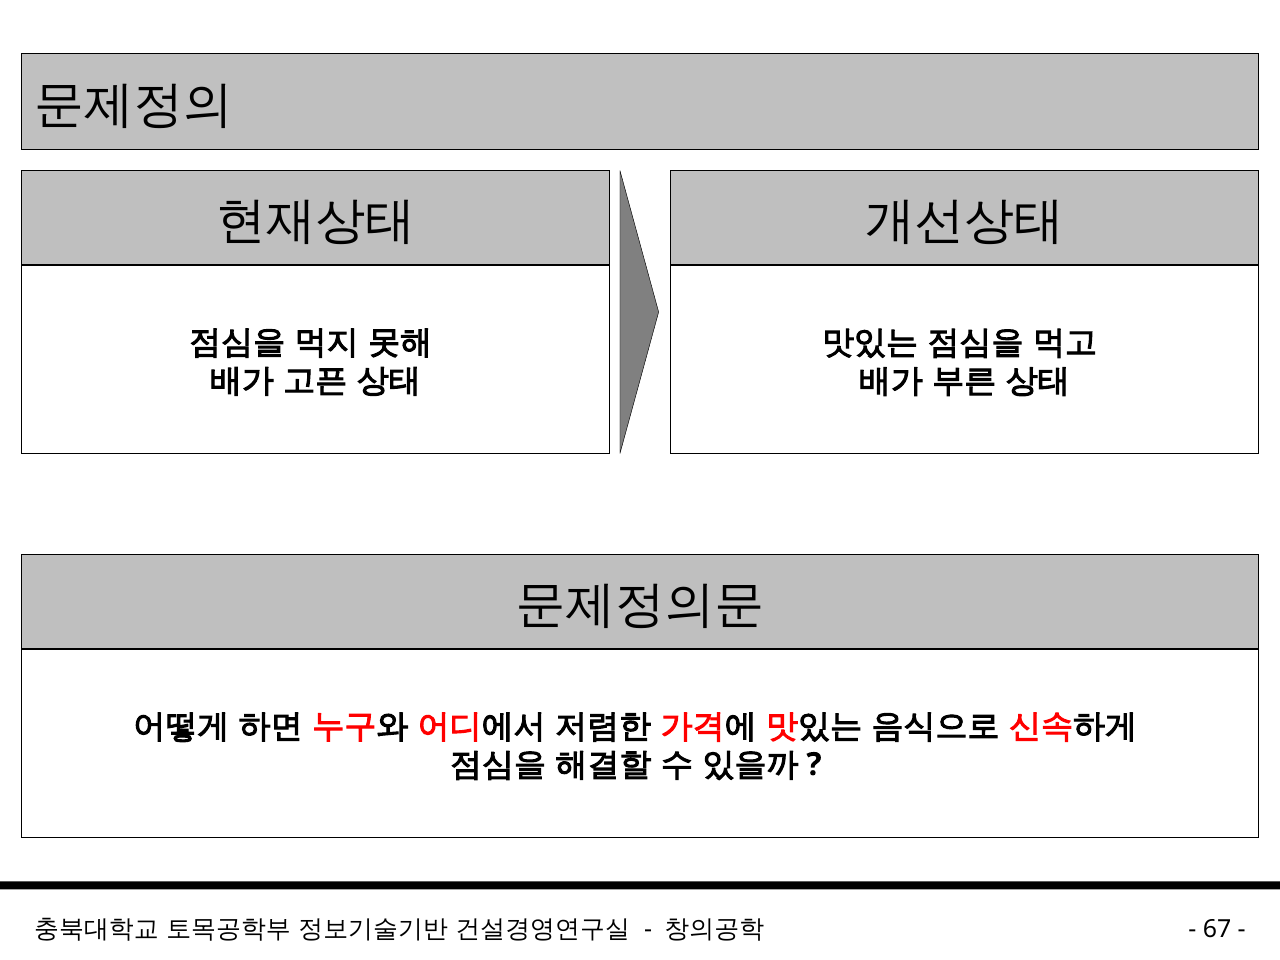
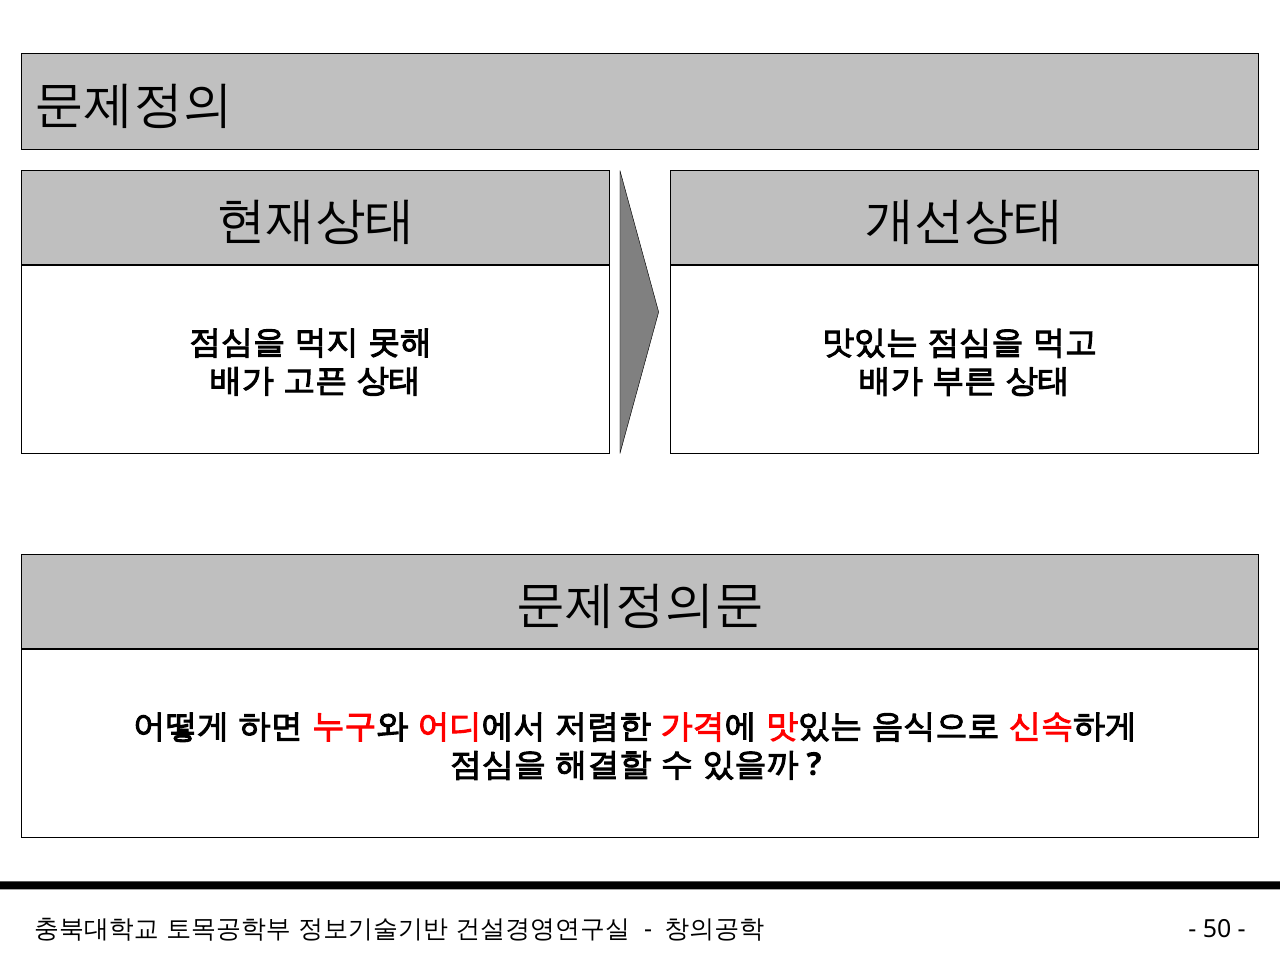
67: 67 -> 50
